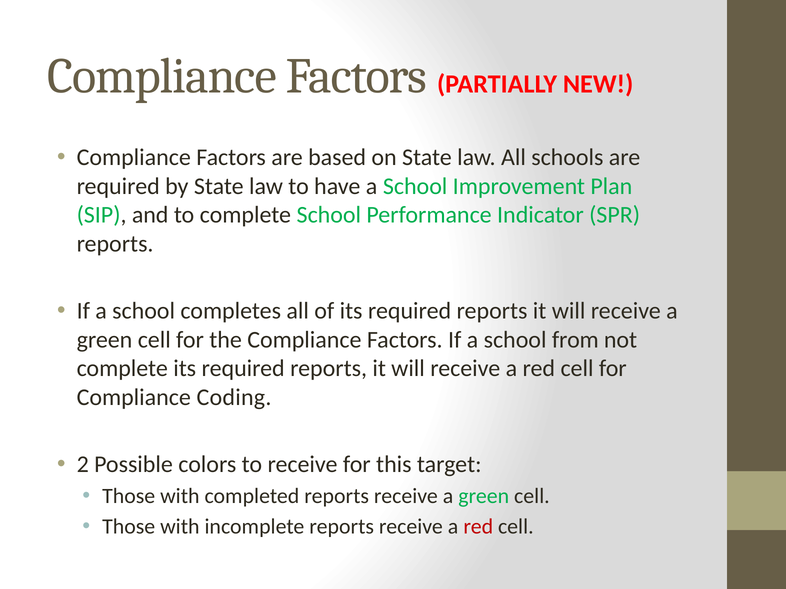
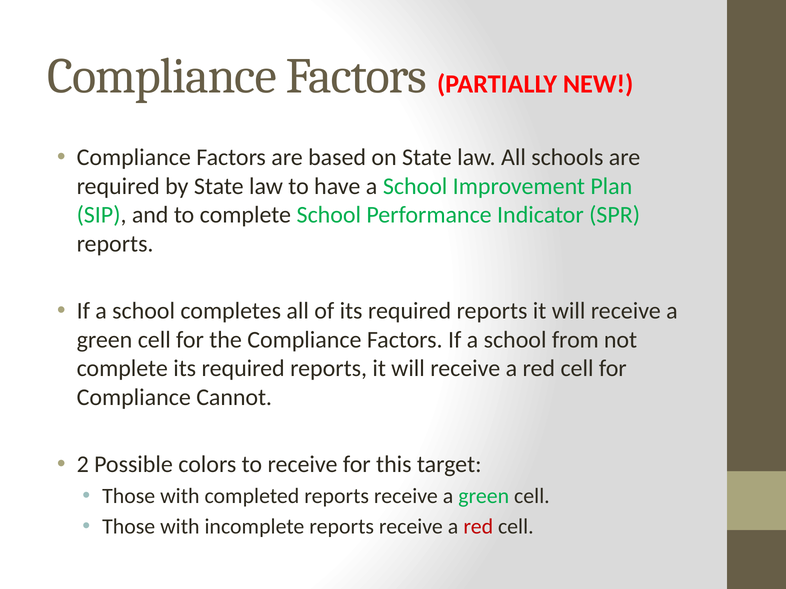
Coding: Coding -> Cannot
